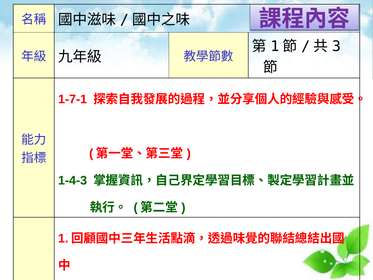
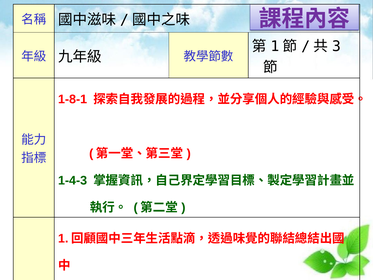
1-7-1: 1-7-1 -> 1-8-1
